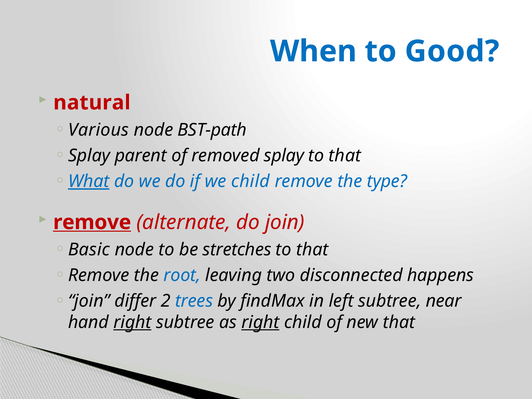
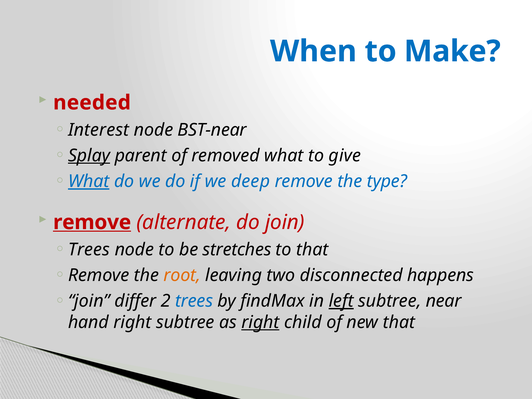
Good: Good -> Make
natural: natural -> needed
Various: Various -> Interest
BST-path: BST-path -> BST-near
Splay at (89, 156) underline: none -> present
removed splay: splay -> what
that at (345, 156): that -> give
we child: child -> deep
Basic at (89, 250): Basic -> Trees
root colour: blue -> orange
left underline: none -> present
right at (132, 322) underline: present -> none
